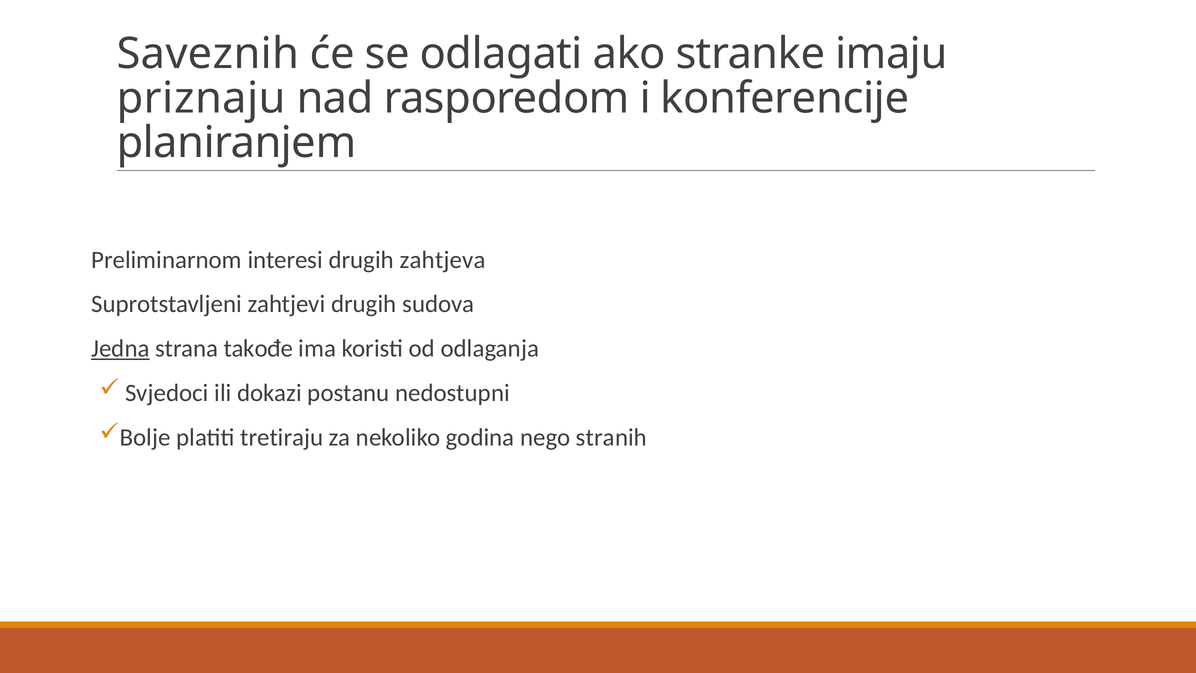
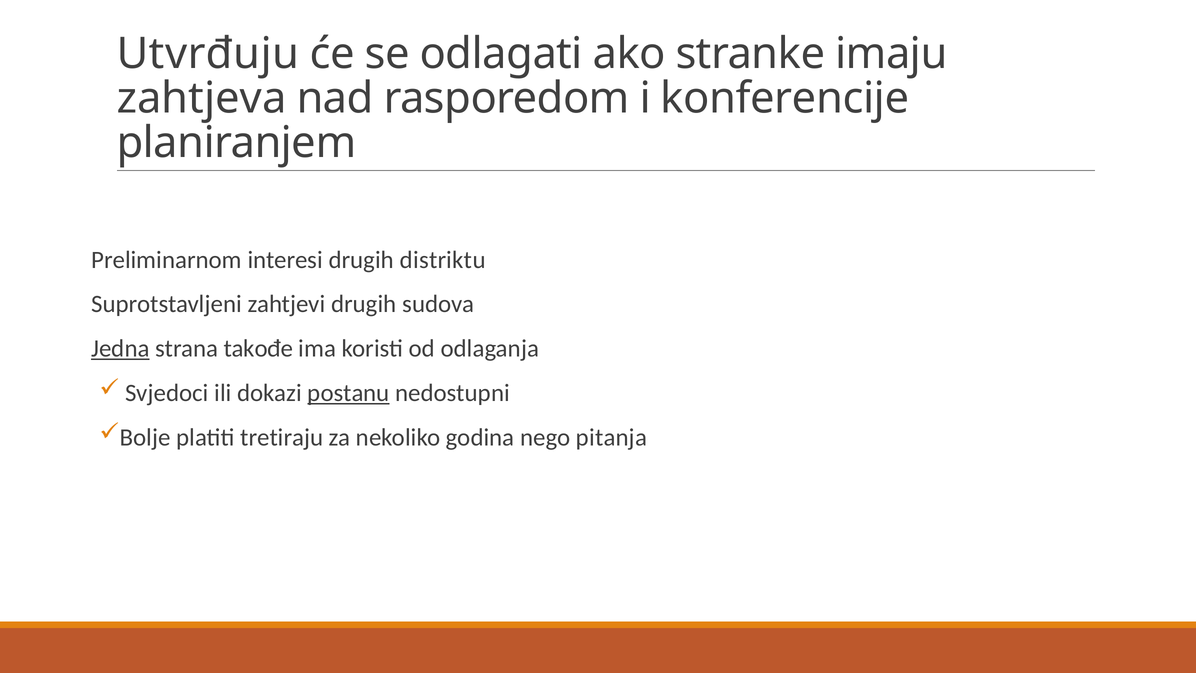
Saveznih: Saveznih -> Utvrđuju
priznaju: priznaju -> zahtjeva
zahtjeva: zahtjeva -> distriktu
postanu underline: none -> present
stranih: stranih -> pitanja
